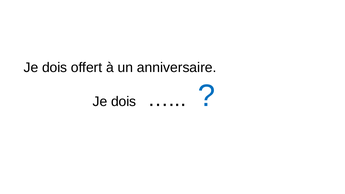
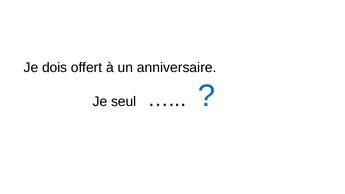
dois at (124, 101): dois -> seul
